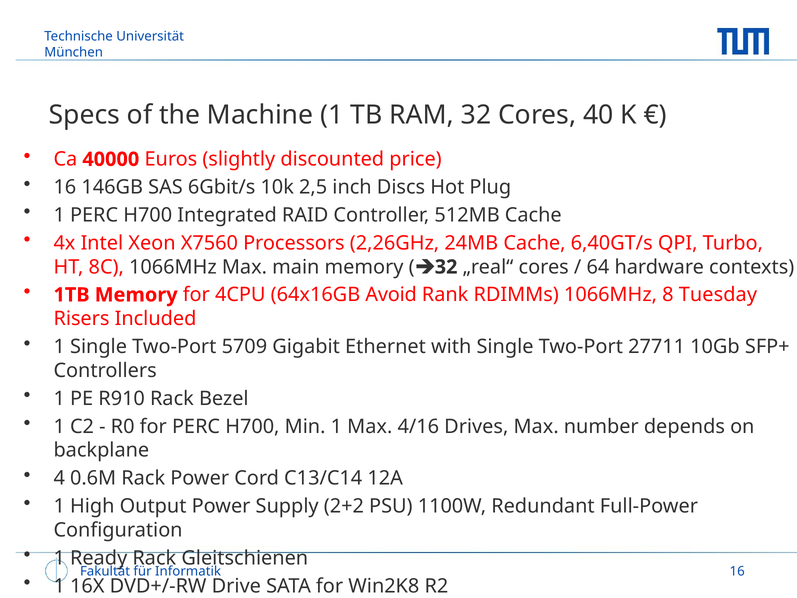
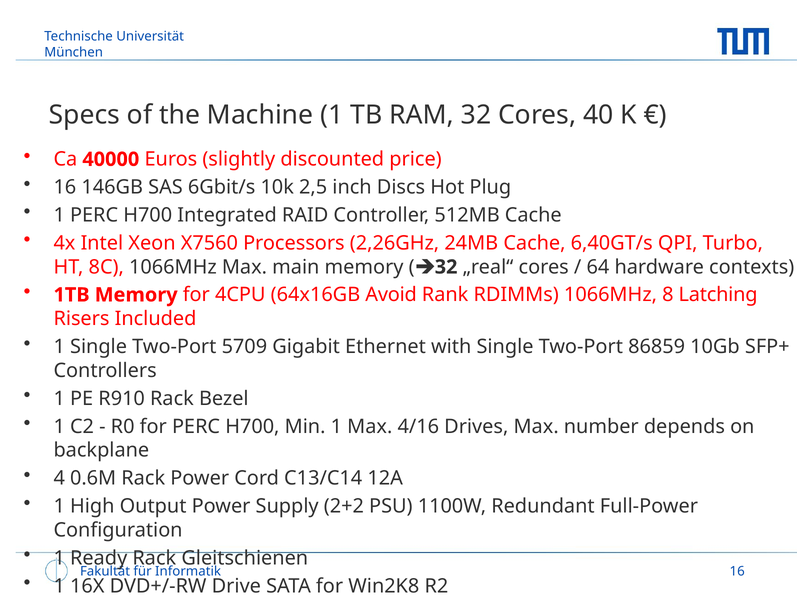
Tuesday: Tuesday -> Latching
27711: 27711 -> 86859
